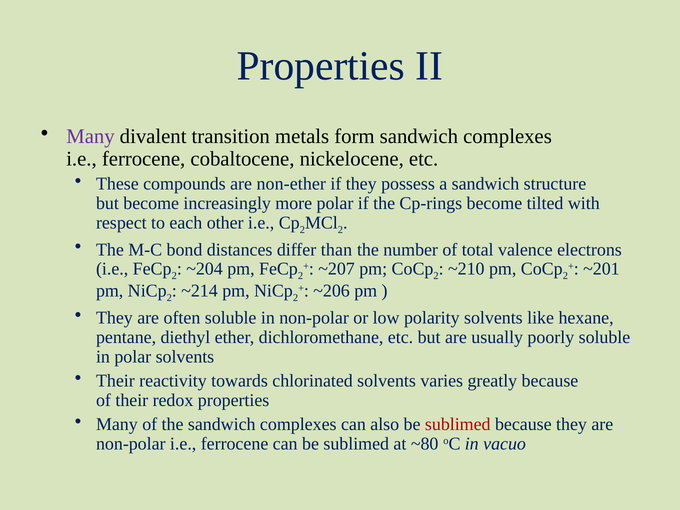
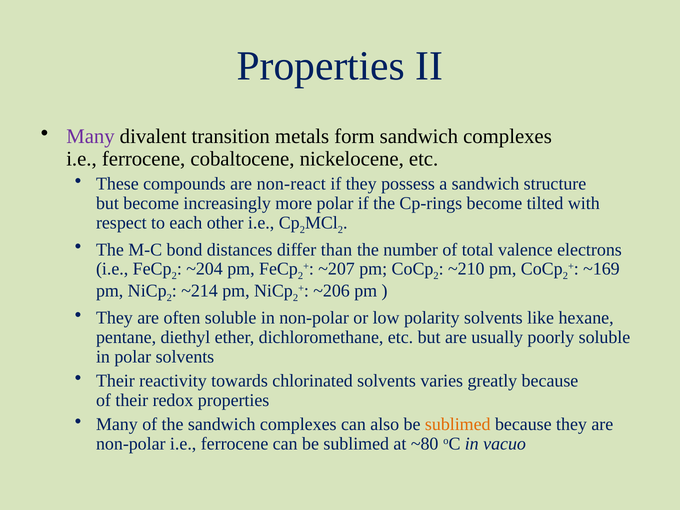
non-ether: non-ether -> non-react
~201: ~201 -> ~169
sublimed at (458, 424) colour: red -> orange
